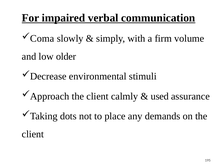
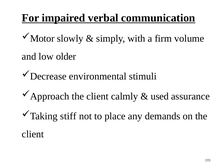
Coma: Coma -> Motor
dots: dots -> stiff
